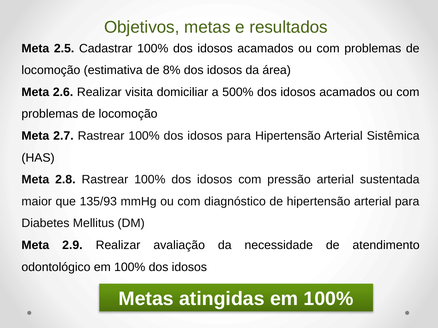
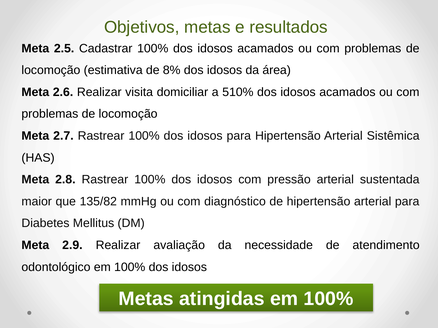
500%: 500% -> 510%
135/93: 135/93 -> 135/82
